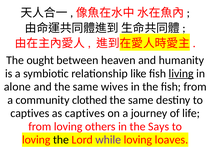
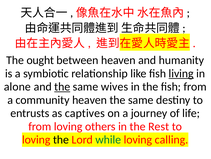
the at (62, 86) underline: none -> present
community clothed: clothed -> heaven
captives at (30, 113): captives -> entrusts
Says: Says -> Rest
while colour: purple -> green
loaves: loaves -> calling
